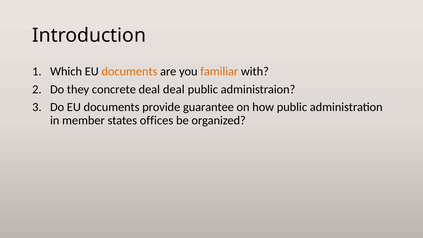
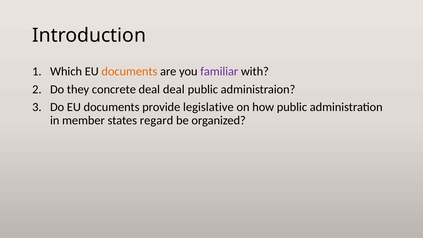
familiar colour: orange -> purple
guarantee: guarantee -> legislative
offices: offices -> regard
